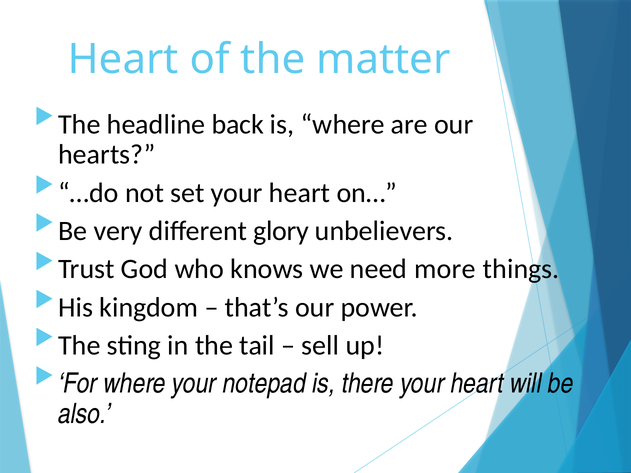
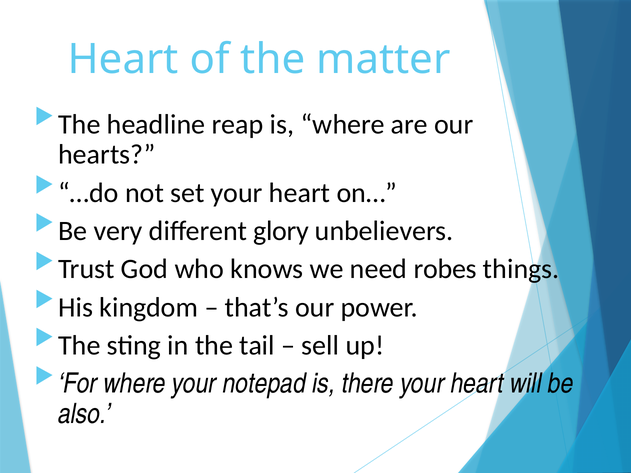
back: back -> reap
more: more -> robes
